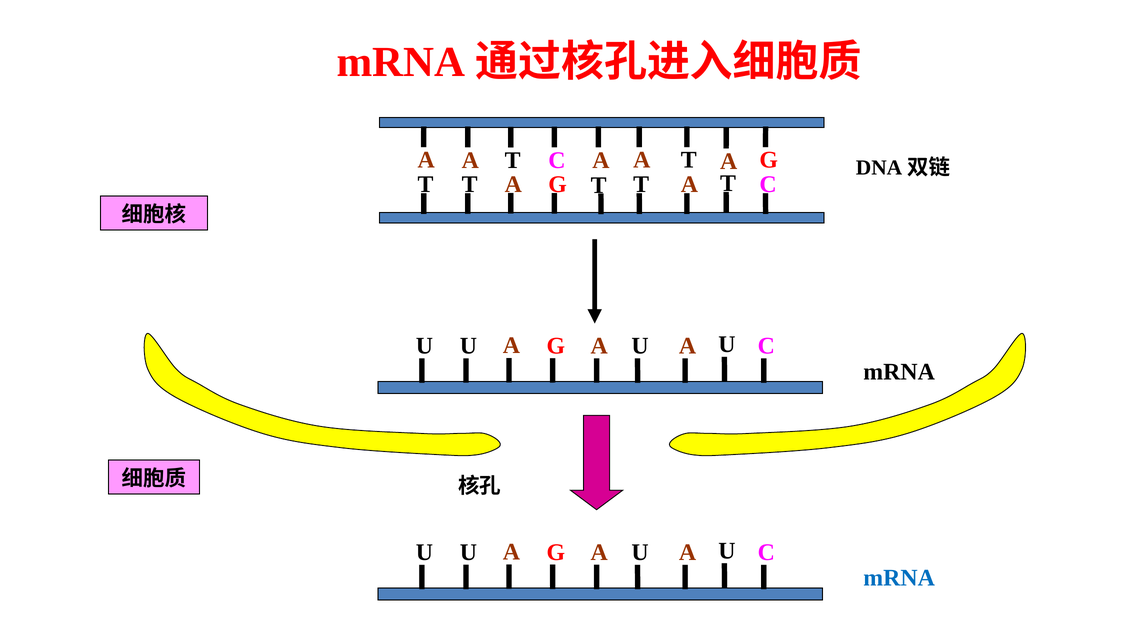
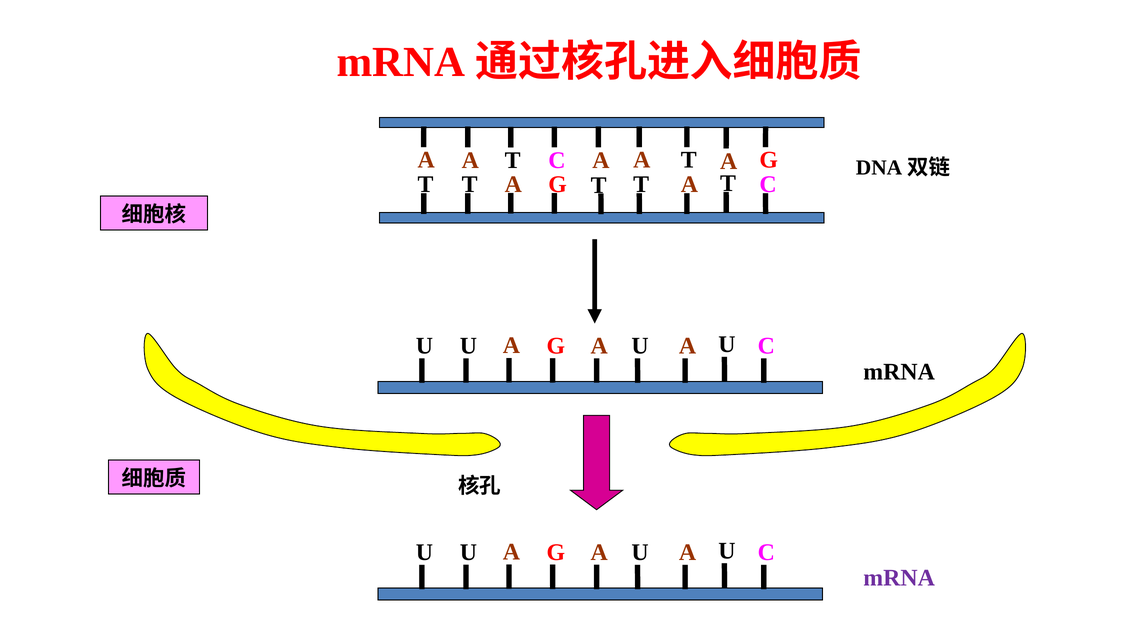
mRNA at (899, 579) colour: blue -> purple
